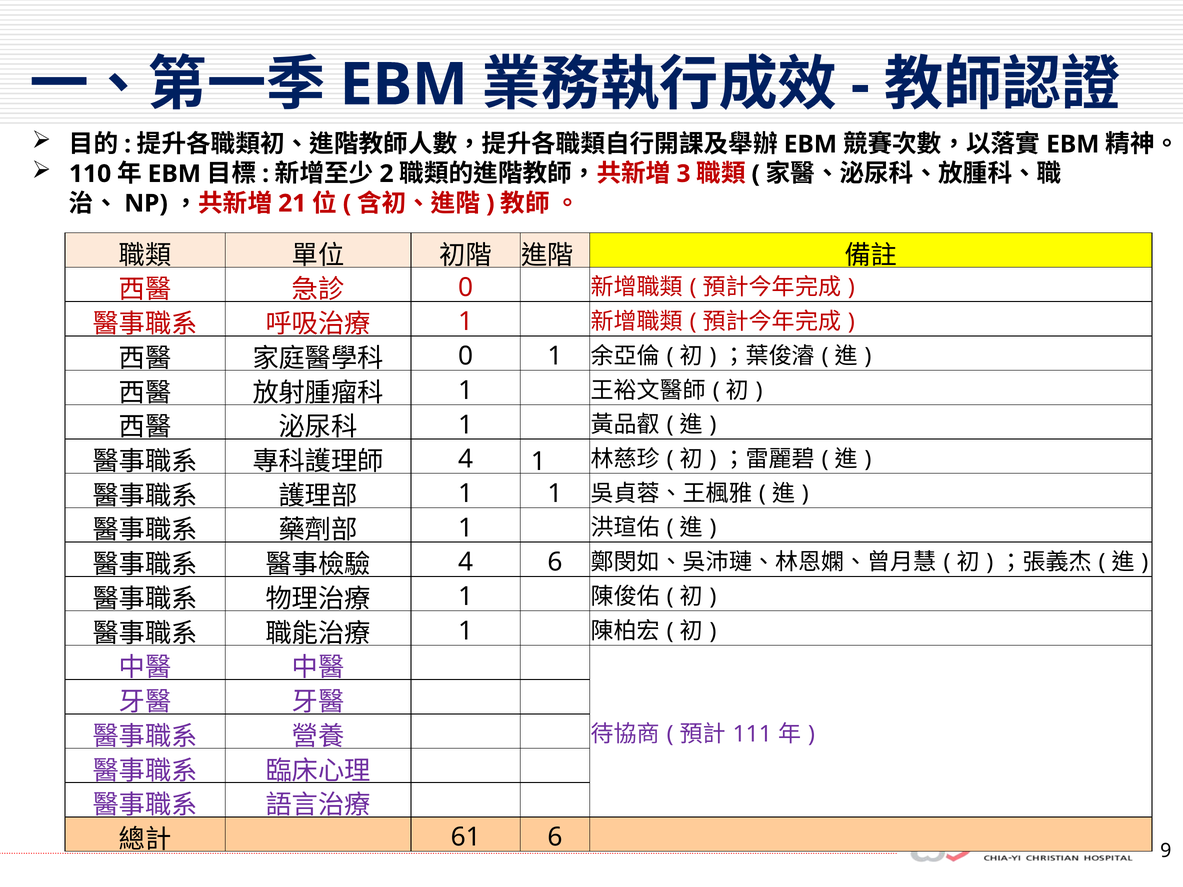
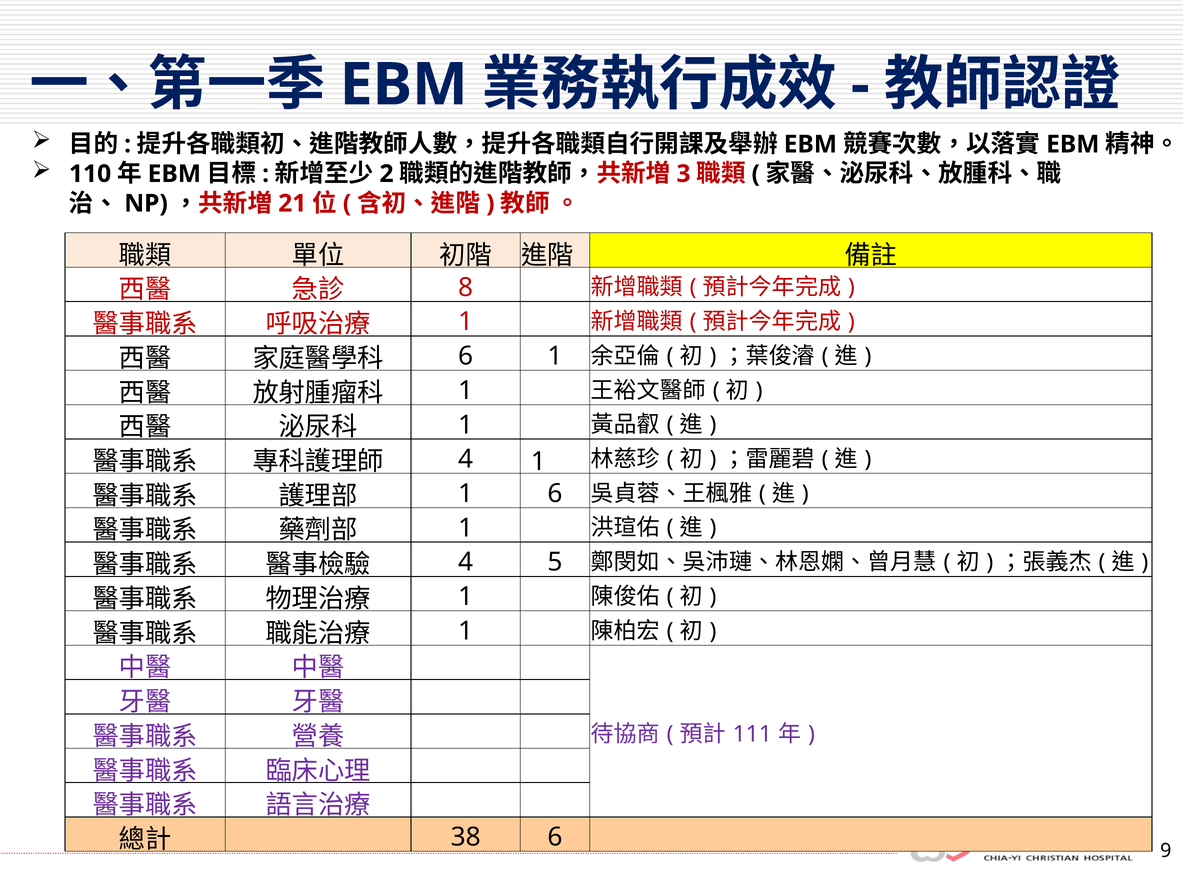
0 at (466, 288): 0 -> 8
0 at (466, 356): 0 -> 6
1 1: 1 -> 6
4 6: 6 -> 5
61: 61 -> 38
